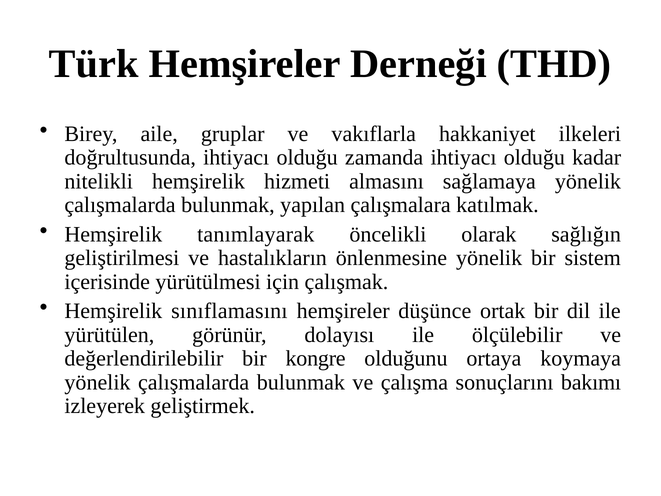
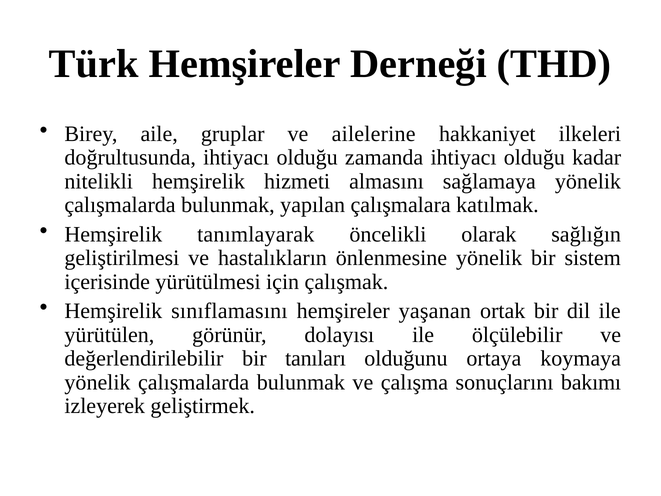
vakıflarla: vakıflarla -> ailelerine
düşünce: düşünce -> yaşanan
kongre: kongre -> tanıları
